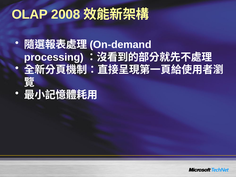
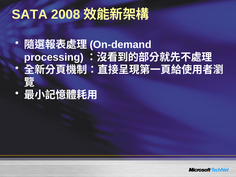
OLAP: OLAP -> SATA
